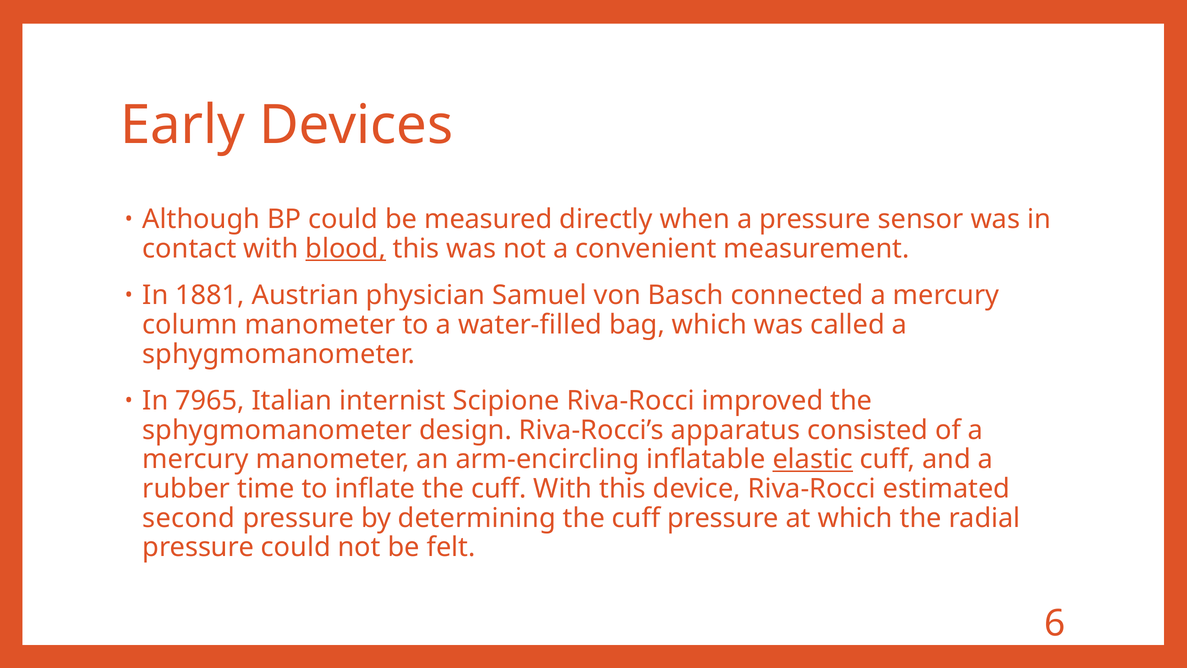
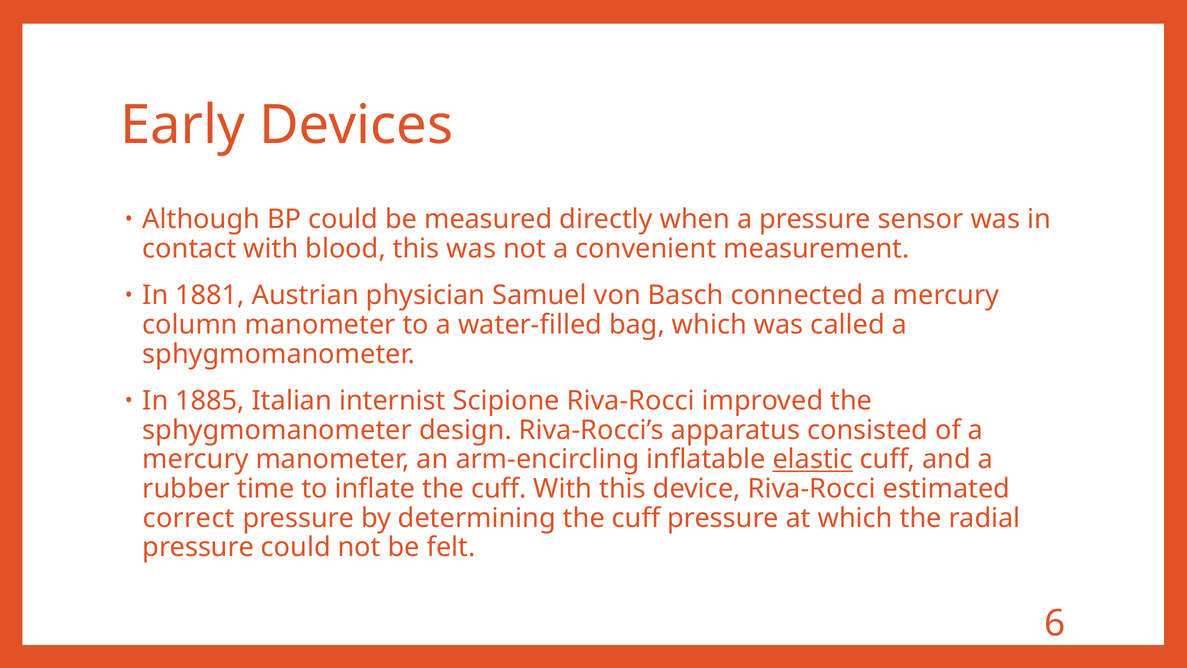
blood underline: present -> none
7965: 7965 -> 1885
second: second -> correct
